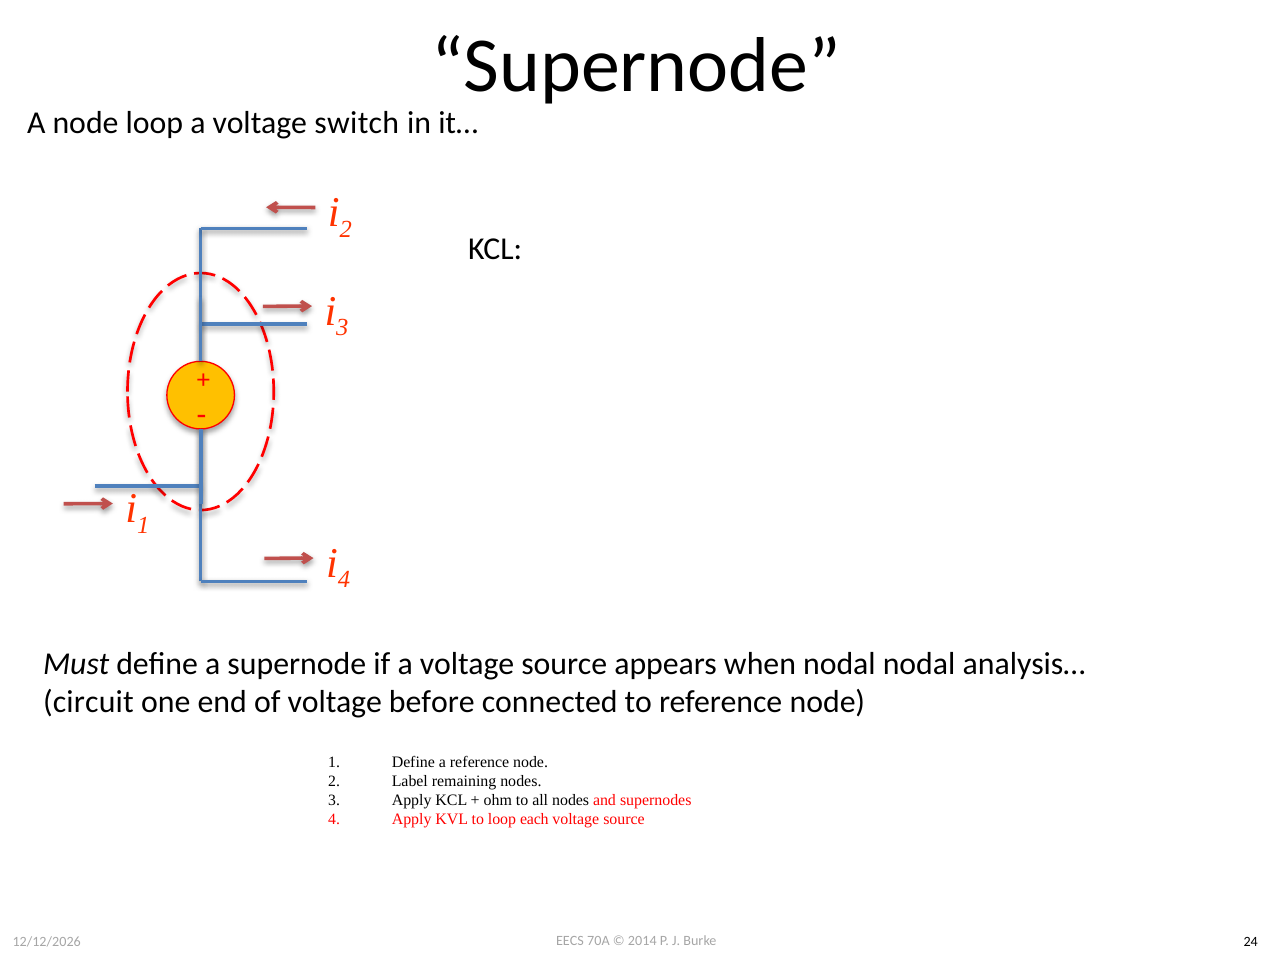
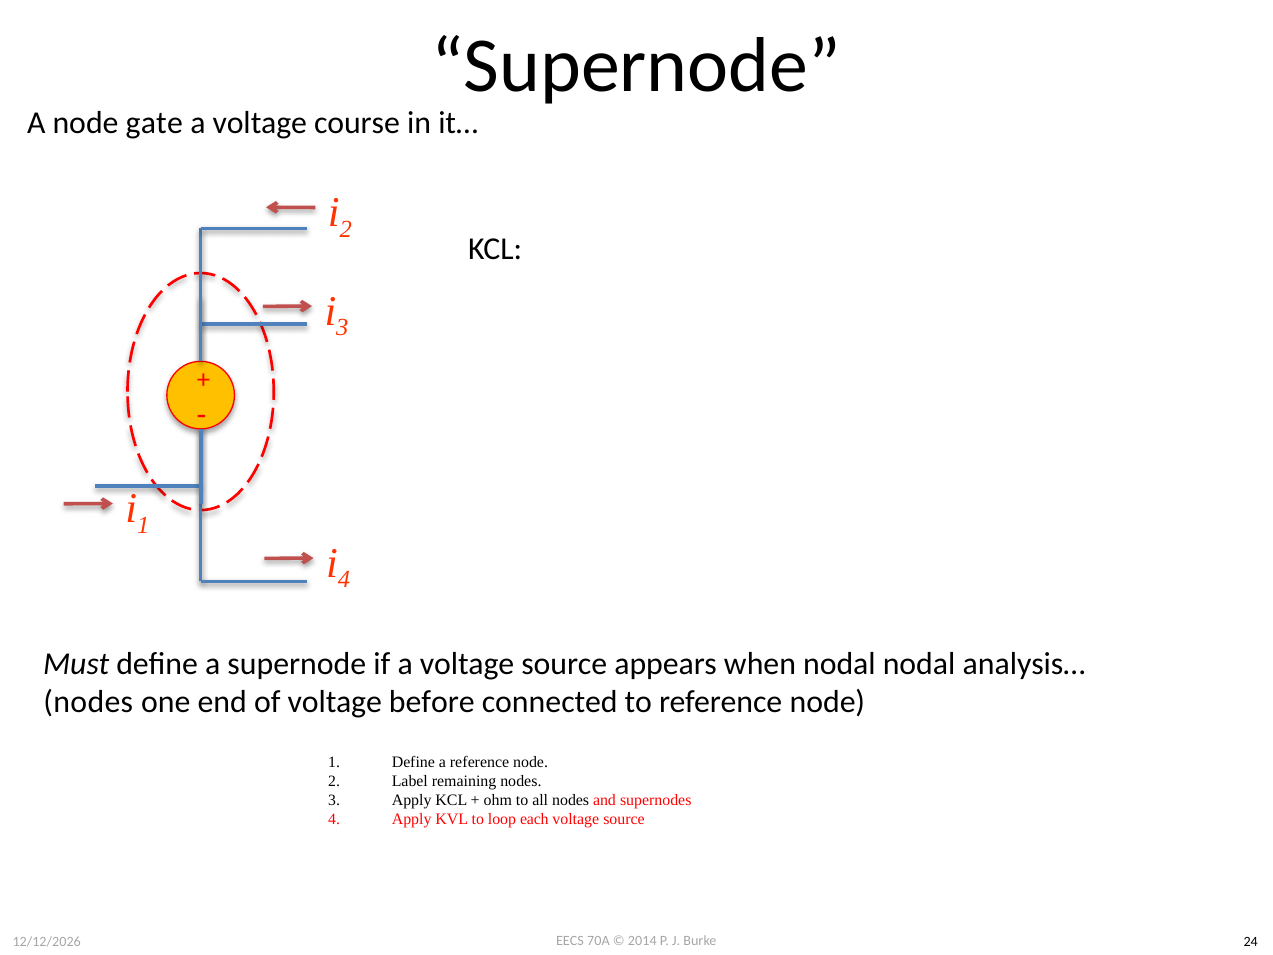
node loop: loop -> gate
switch: switch -> course
circuit at (88, 702): circuit -> nodes
